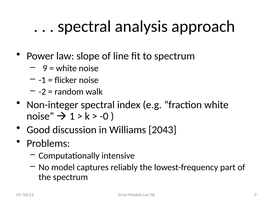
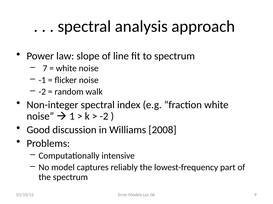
9 at (45, 69): 9 -> 7
-0 at (104, 117): -0 -> -2
2043: 2043 -> 2008
